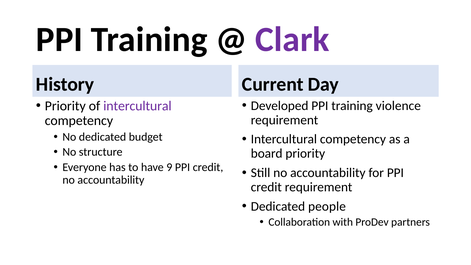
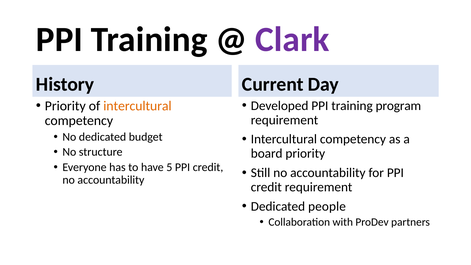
intercultural at (137, 106) colour: purple -> orange
violence: violence -> program
9: 9 -> 5
